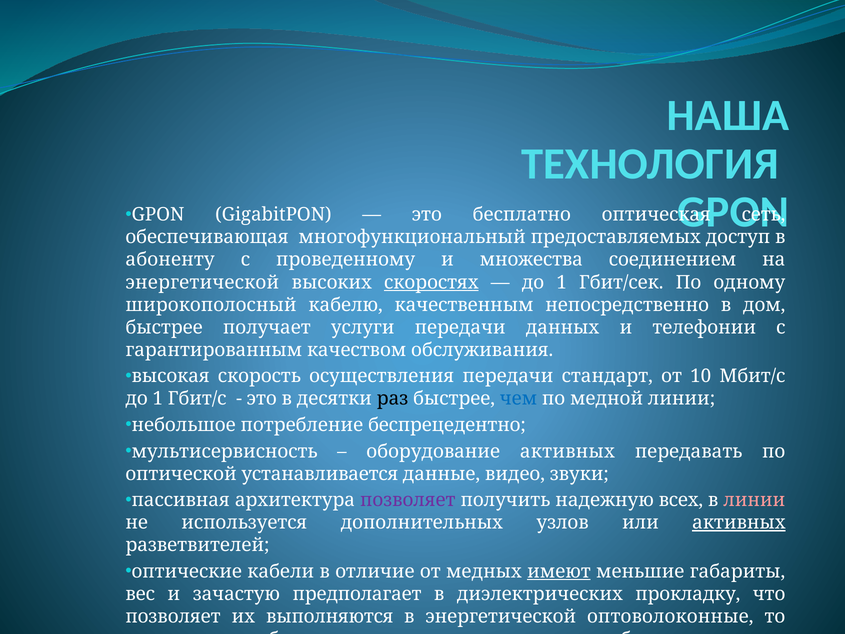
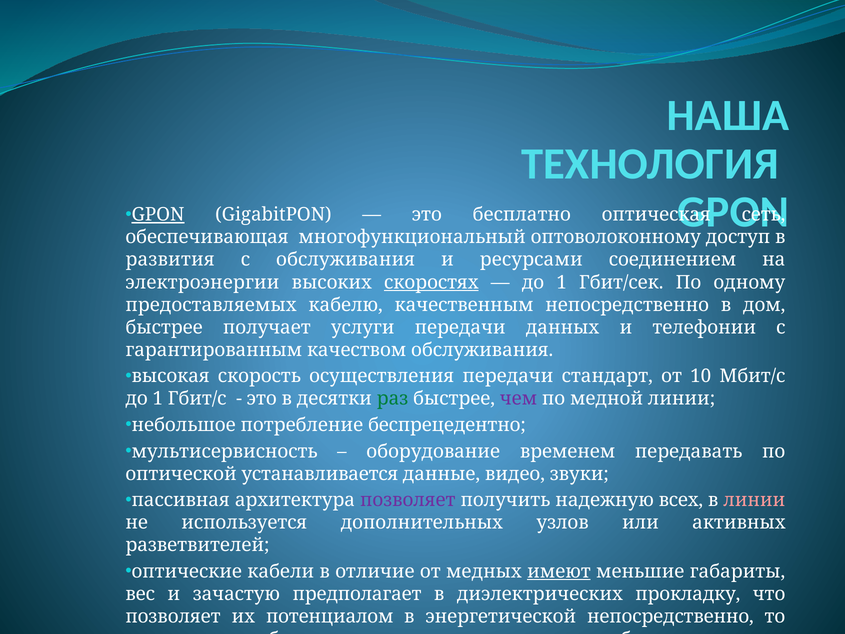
GPON at (158, 215) underline: none -> present
предоставляемых: предоставляемых -> оптоволоконному
абоненту: абоненту -> развития
с проведенному: проведенному -> обслуживания
множества: множества -> ресурсами
энергетической at (202, 282): энергетической -> электроэнергии
широкополосный: широкополосный -> предоставляемых
раз colour: black -> green
чем colour: blue -> purple
оборудование активных: активных -> временем
активных at (739, 522) underline: present -> none
выполняются: выполняются -> потенциалом
энергетической оптоволоконные: оптоволоконные -> непосредственно
